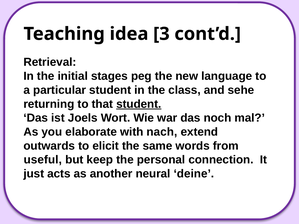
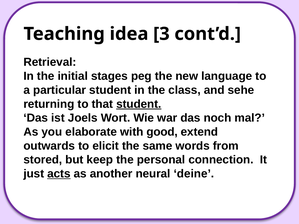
nach: nach -> good
useful: useful -> stored
acts underline: none -> present
